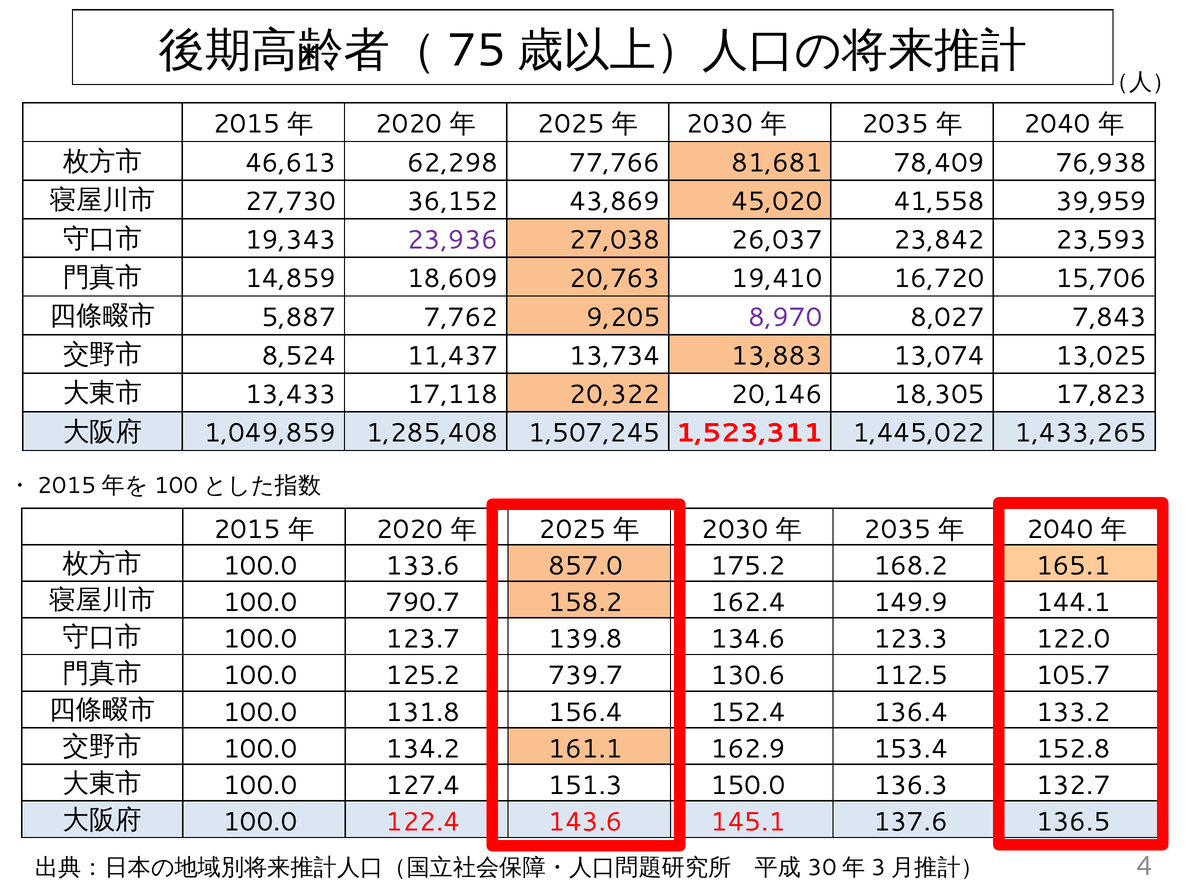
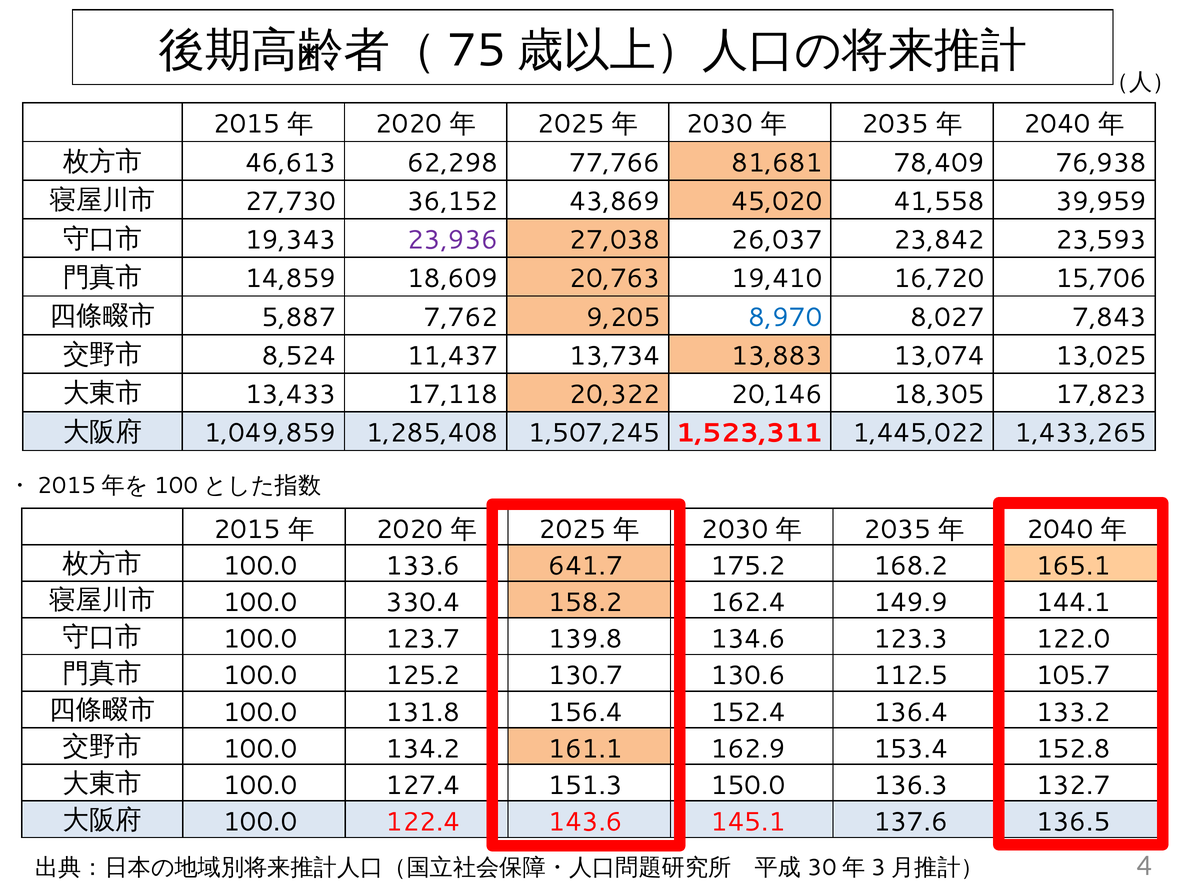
8,970 colour: purple -> blue
857.0: 857.0 -> 641.7
790.7: 790.7 -> 330.4
739.7: 739.7 -> 130.7
